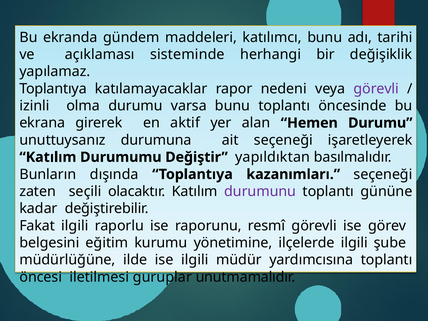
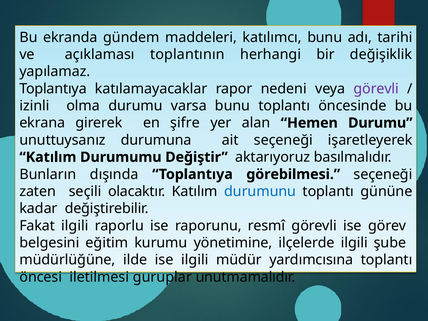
sisteminde: sisteminde -> toplantının
aktif: aktif -> şifre
yapıldıktan: yapıldıktan -> aktarıyoruz
kazanımları: kazanımları -> görebilmesi
durumunu colour: purple -> blue
